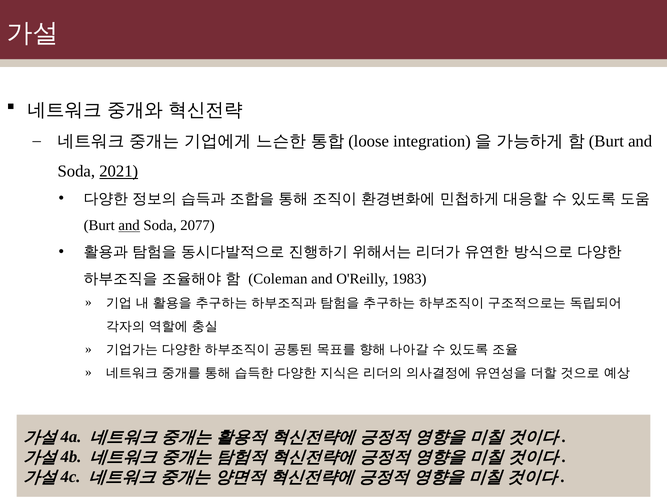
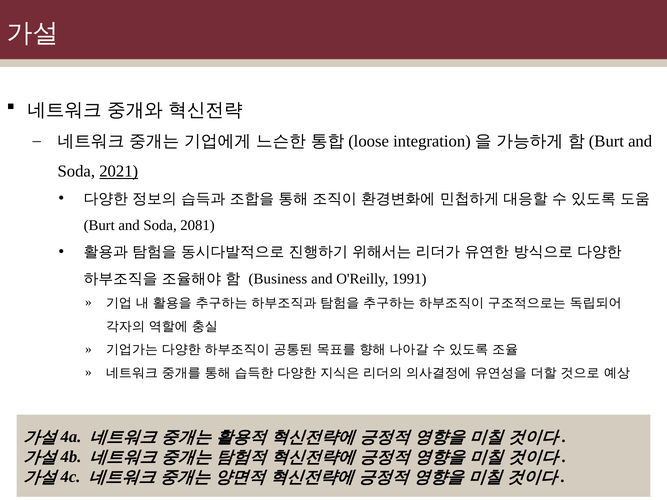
and at (129, 225) underline: present -> none
2077: 2077 -> 2081
Coleman: Coleman -> Business
1983: 1983 -> 1991
